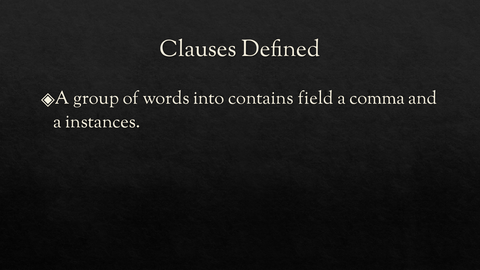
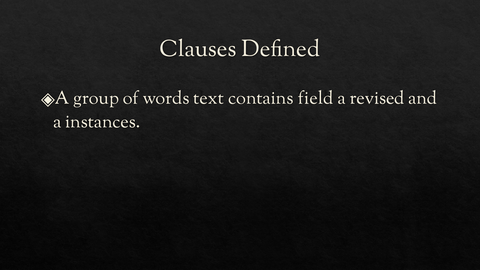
into: into -> text
comma: comma -> revised
